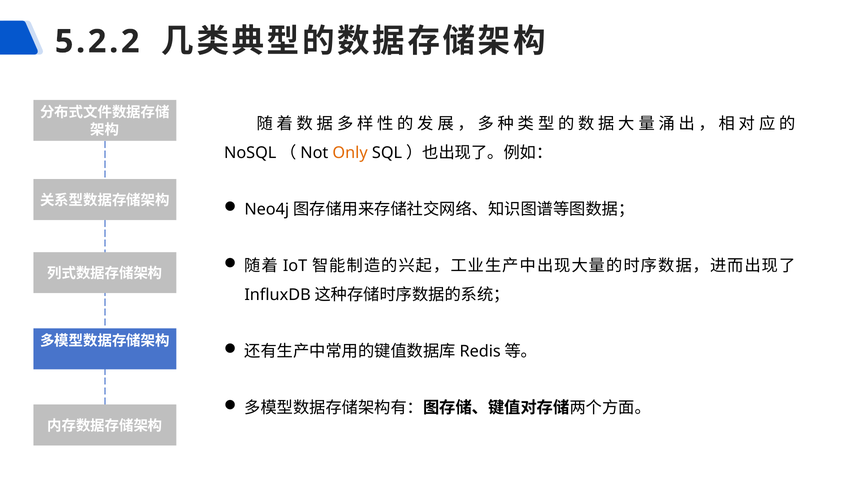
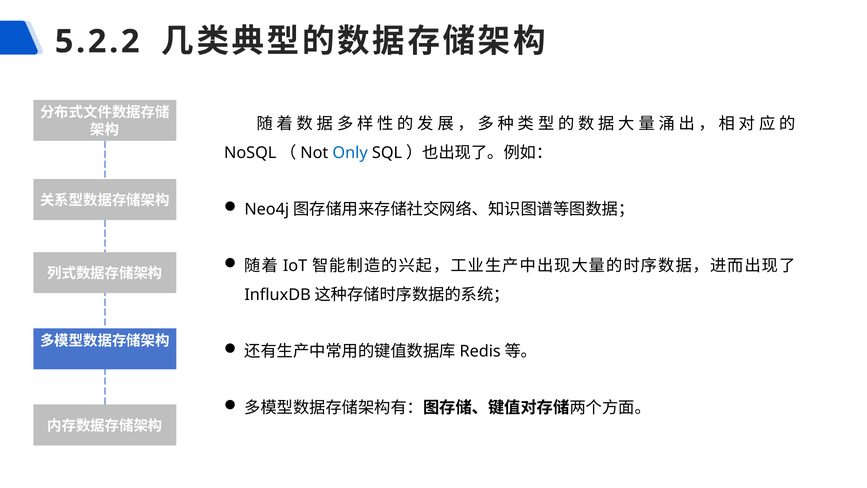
Only colour: orange -> blue
